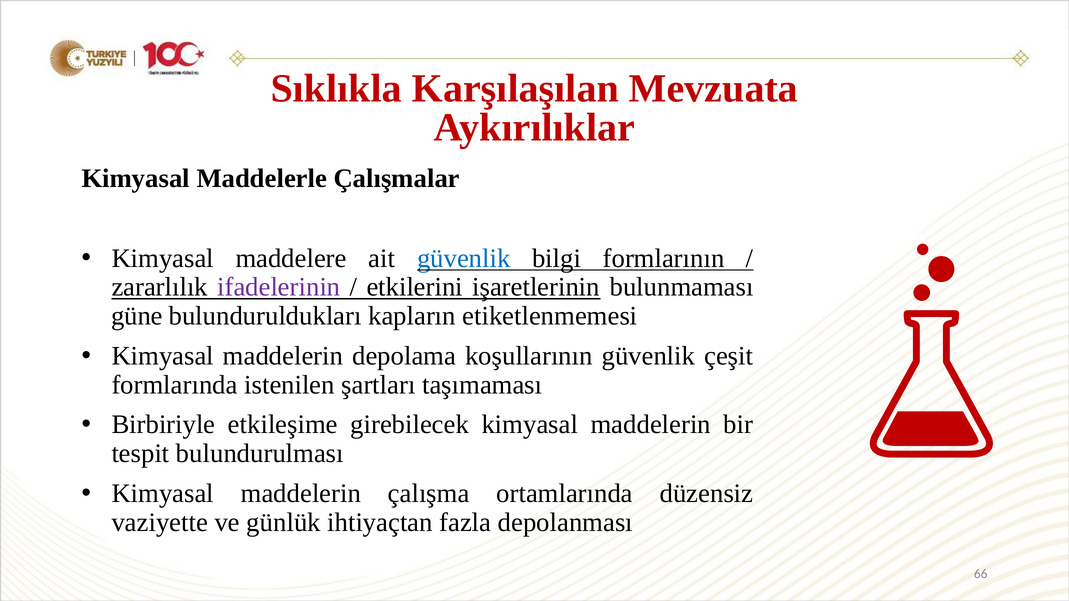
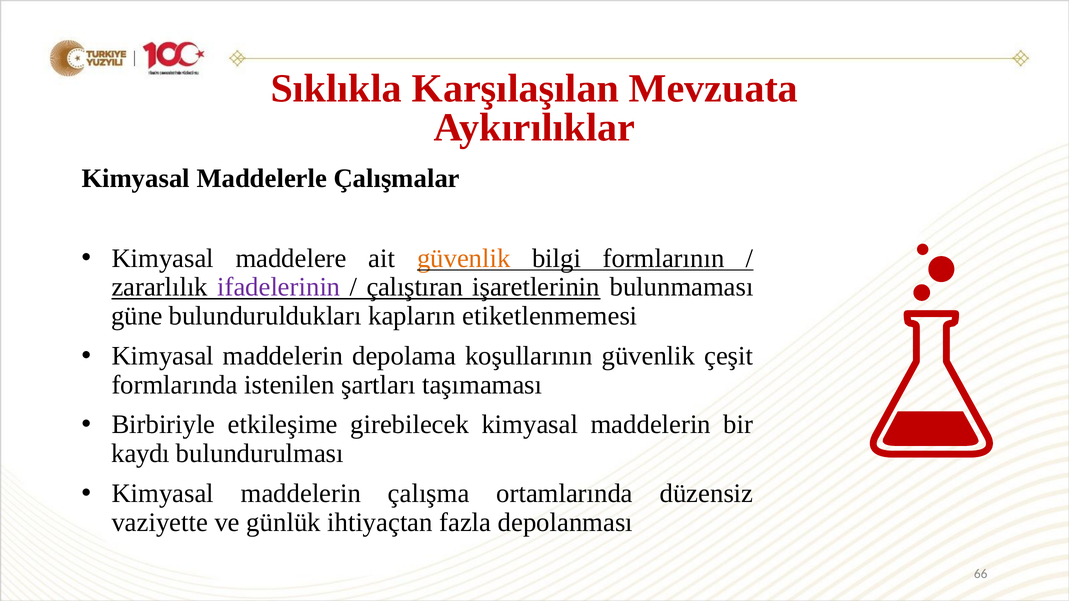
güvenlik at (464, 258) colour: blue -> orange
etkilerini: etkilerini -> çalıştıran
tespit: tespit -> kaydı
